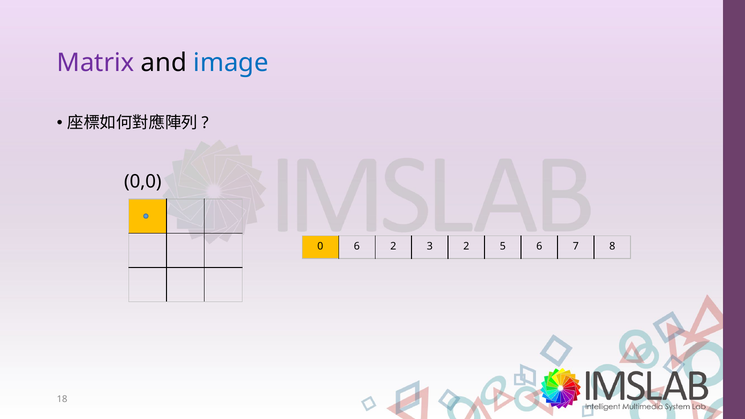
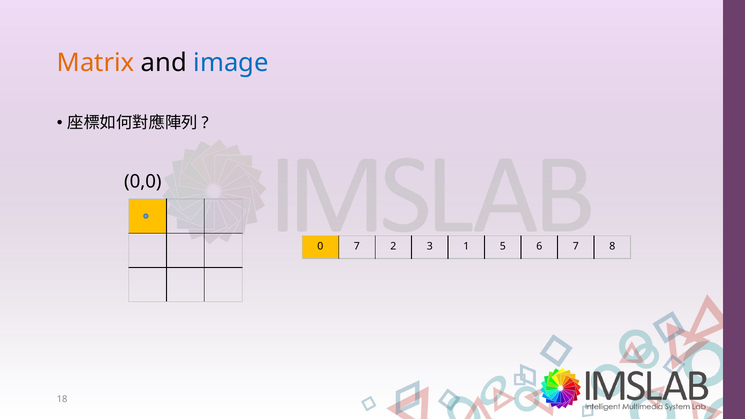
Matrix colour: purple -> orange
0 6: 6 -> 7
3 2: 2 -> 1
